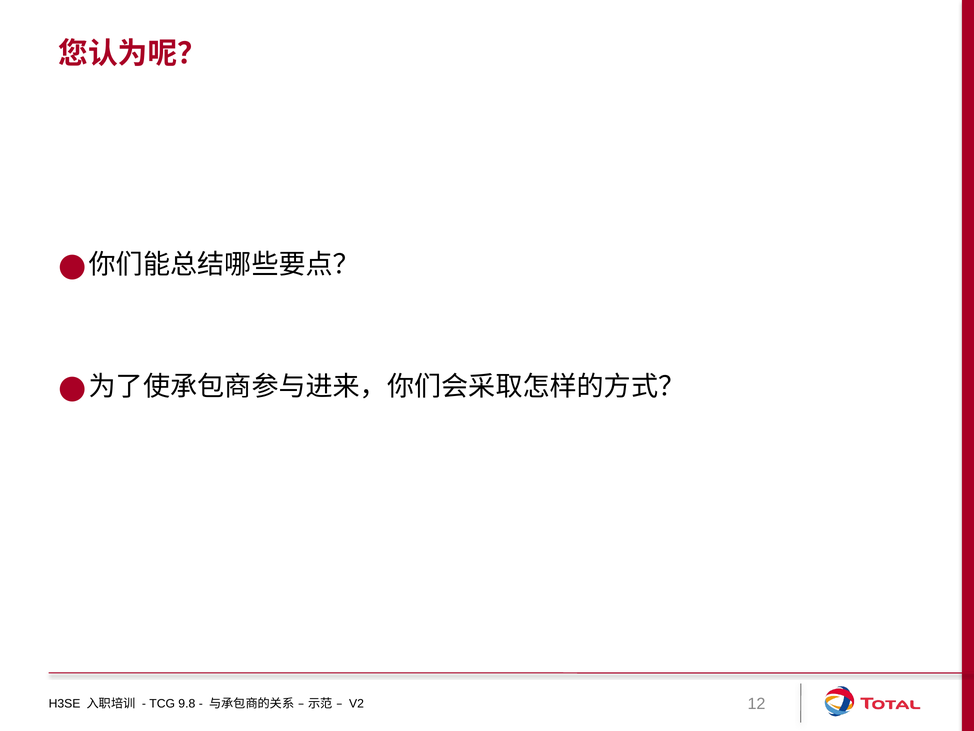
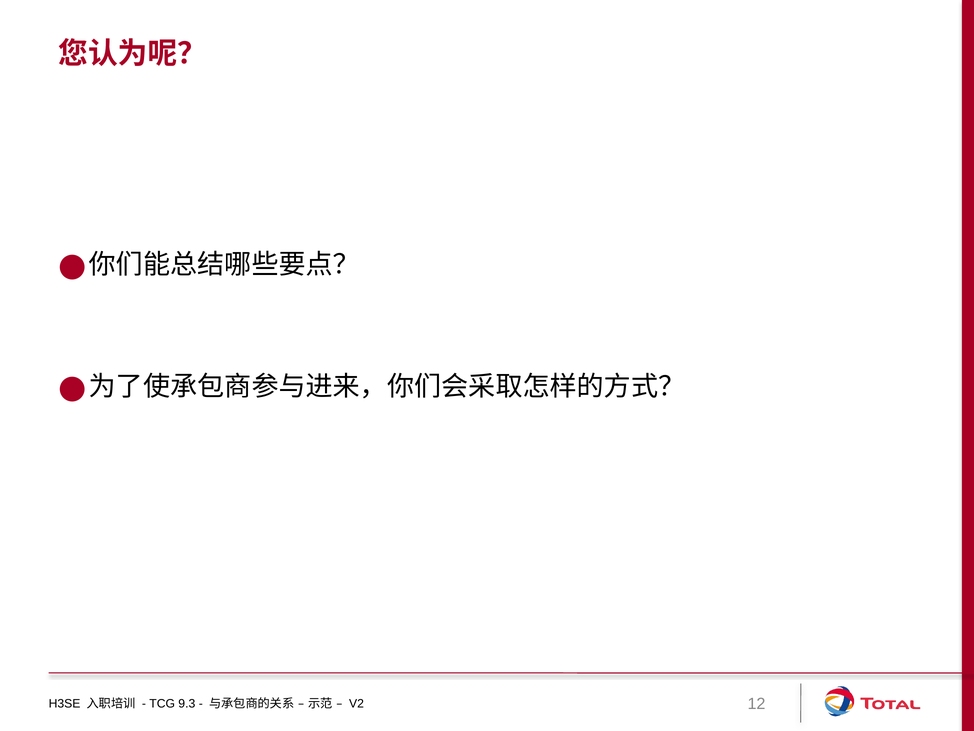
9.8: 9.8 -> 9.3
